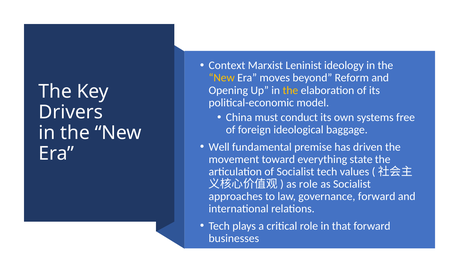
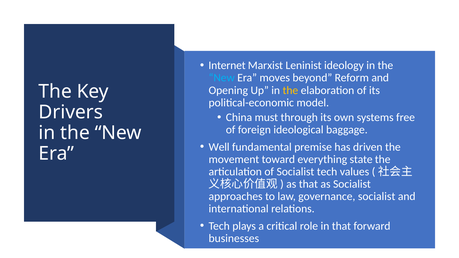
Context: Context -> Internet
New at (222, 78) colour: yellow -> light blue
conduct: conduct -> through
as role: role -> that
governance forward: forward -> socialist
